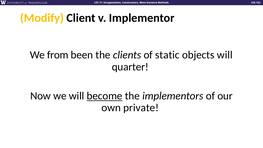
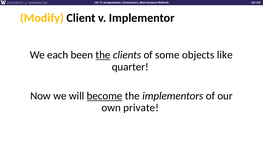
from: from -> each
the at (103, 55) underline: none -> present
static: static -> some
objects will: will -> like
